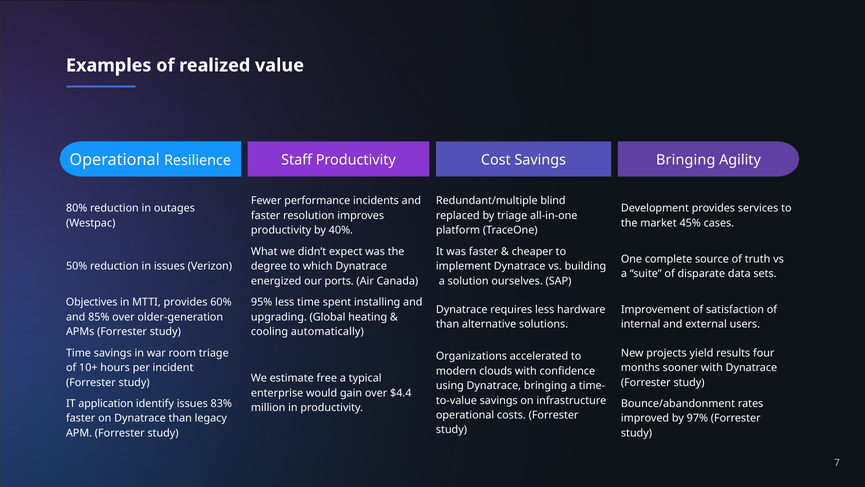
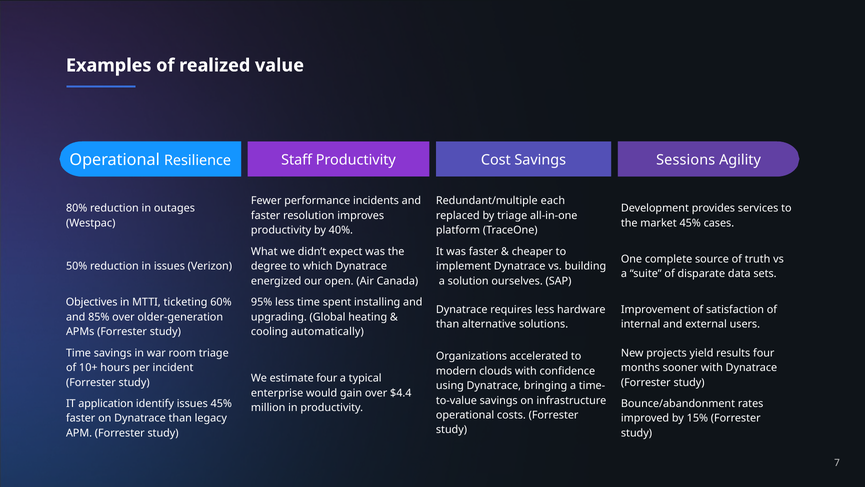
Resilience Bringing: Bringing -> Sessions
blind: blind -> each
ports: ports -> open
MTTI provides: provides -> ticketing
estimate free: free -> four
issues 83%: 83% -> 45%
97%: 97% -> 15%
